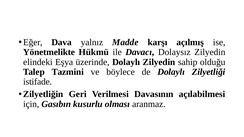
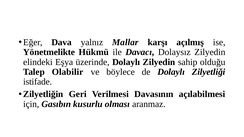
Madde: Madde -> Mallar
Tazmini: Tazmini -> Olabilir
